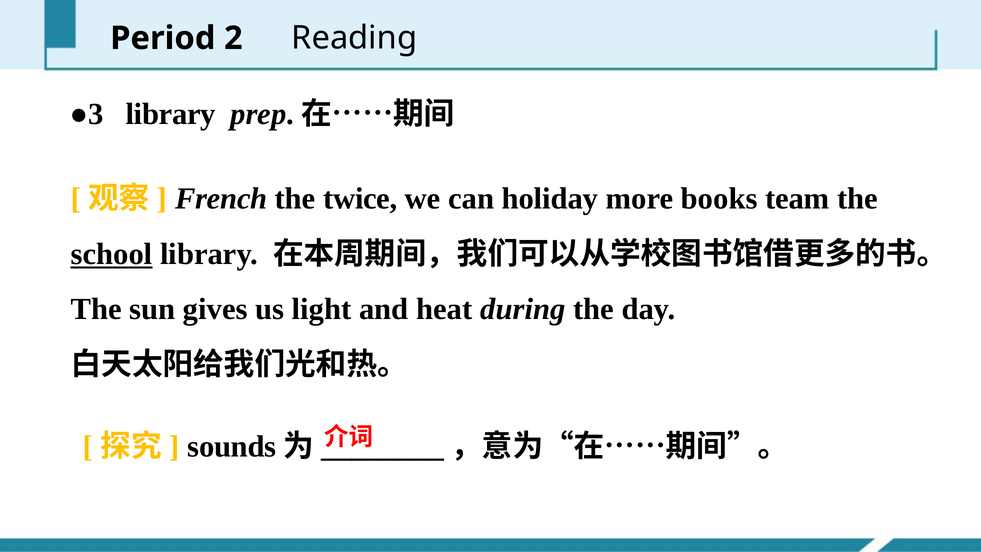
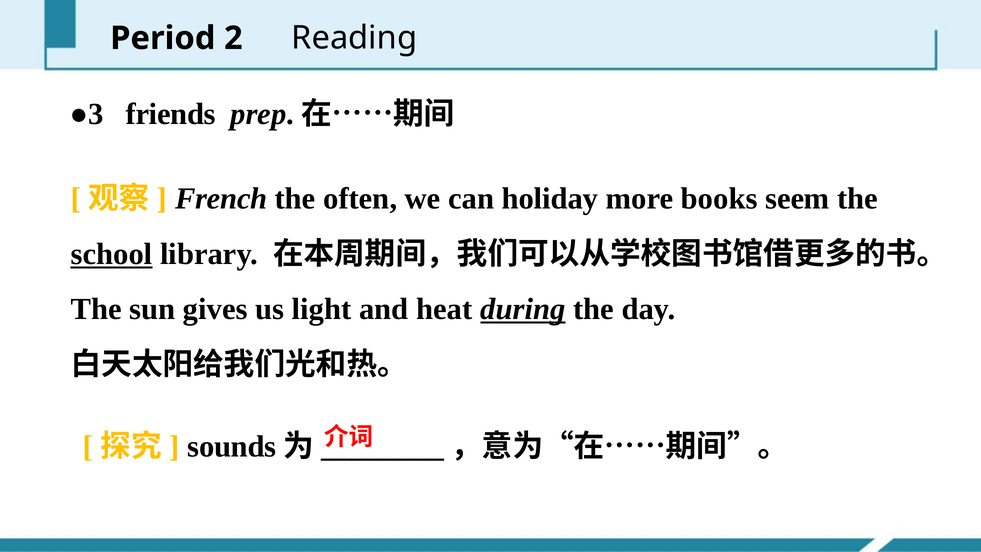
●3 library: library -> friends
twice: twice -> often
team: team -> seem
during underline: none -> present
